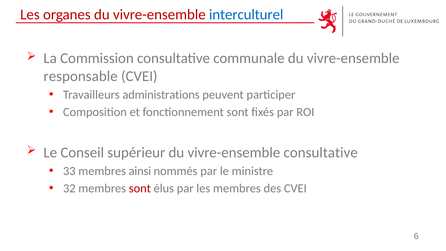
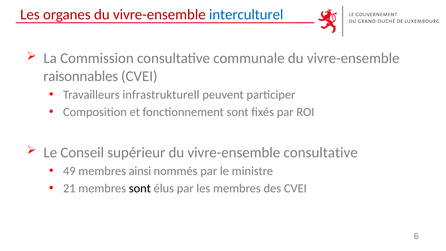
responsable: responsable -> raisonnables
administrations: administrations -> infrastrukturell
33: 33 -> 49
32: 32 -> 21
sont at (140, 188) colour: red -> black
